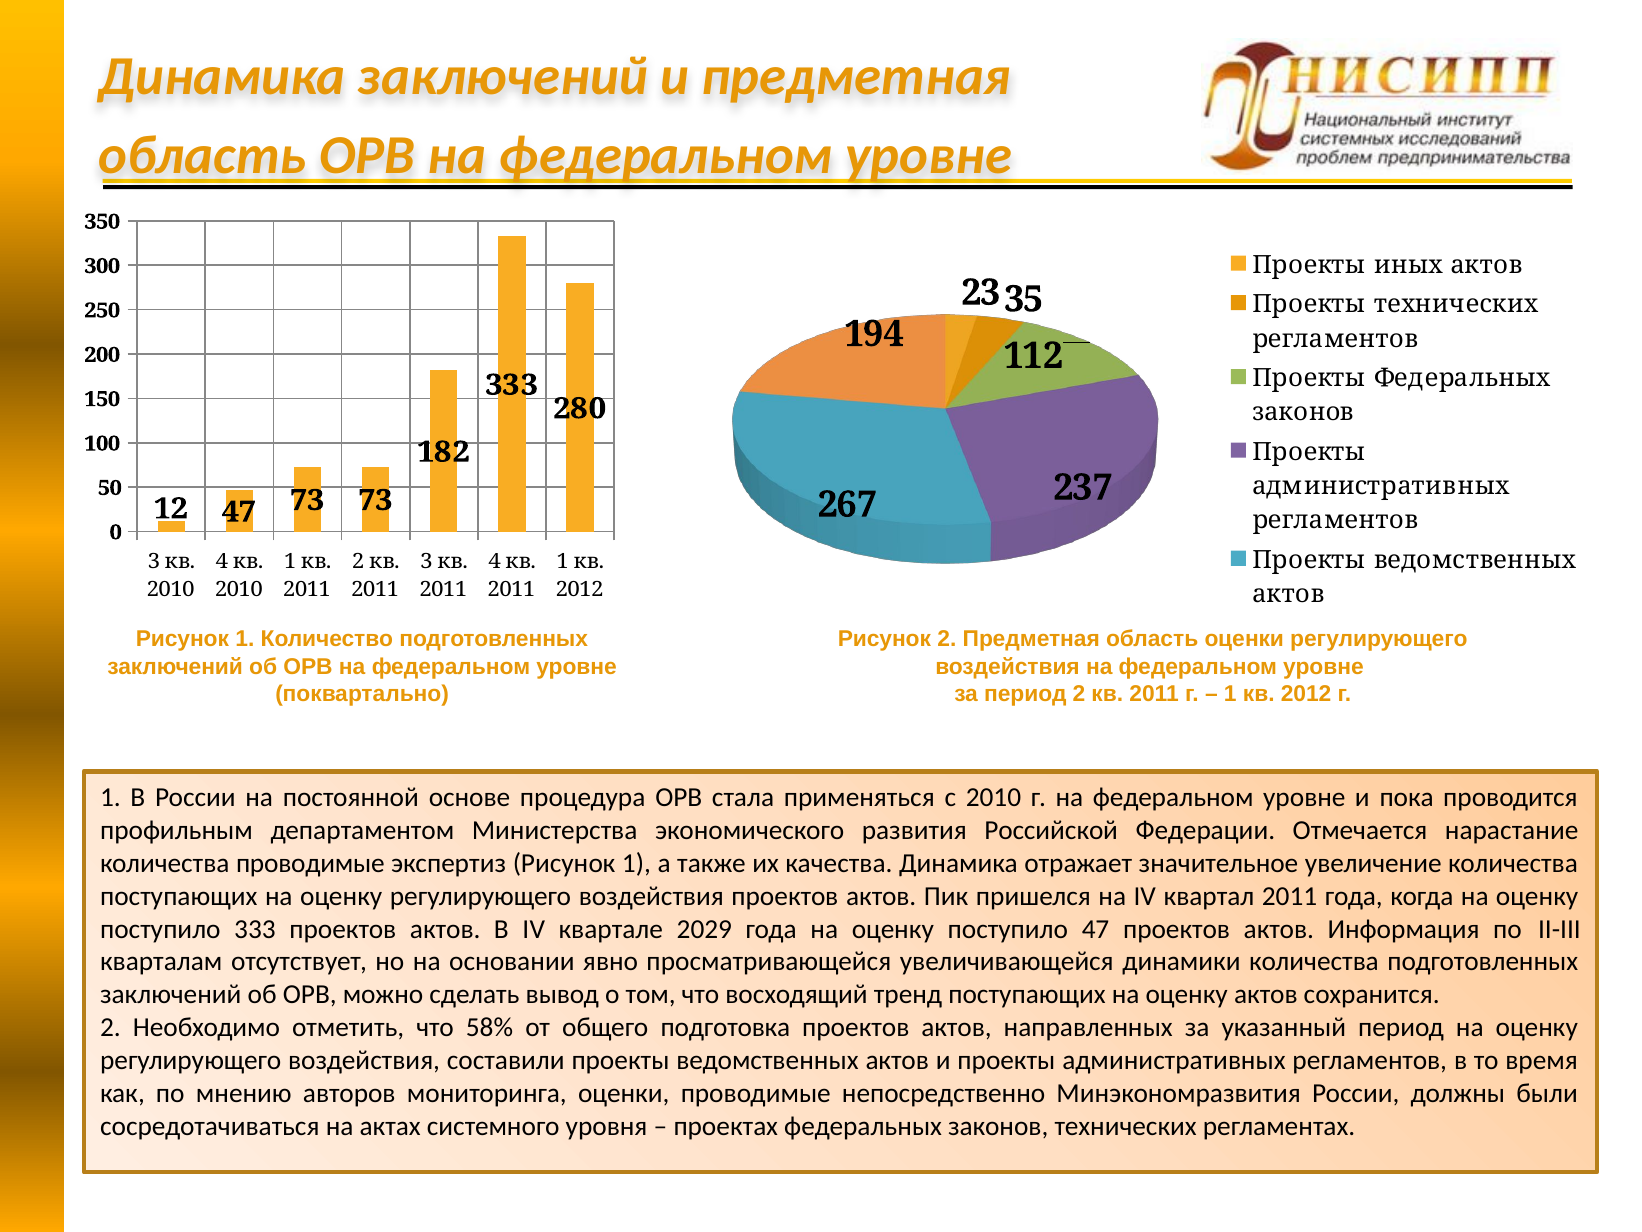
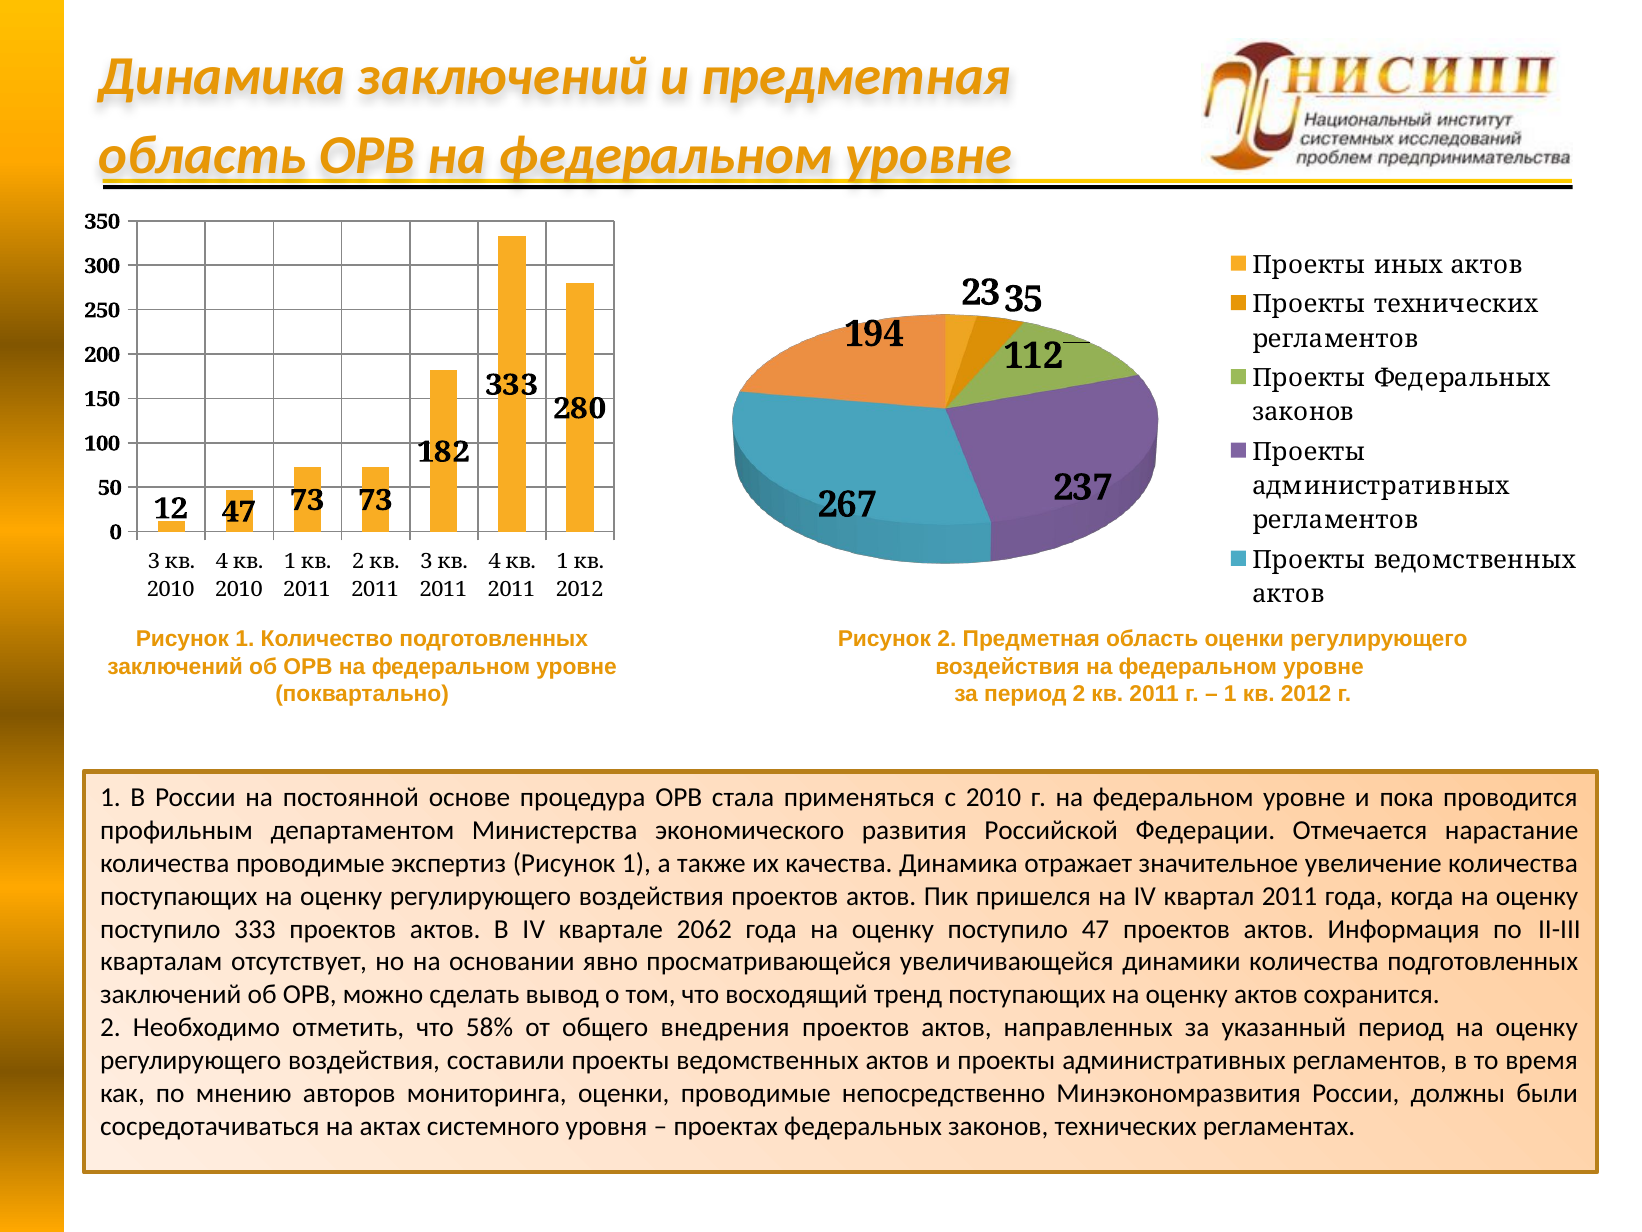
2029: 2029 -> 2062
подготовка: подготовка -> внедрения
